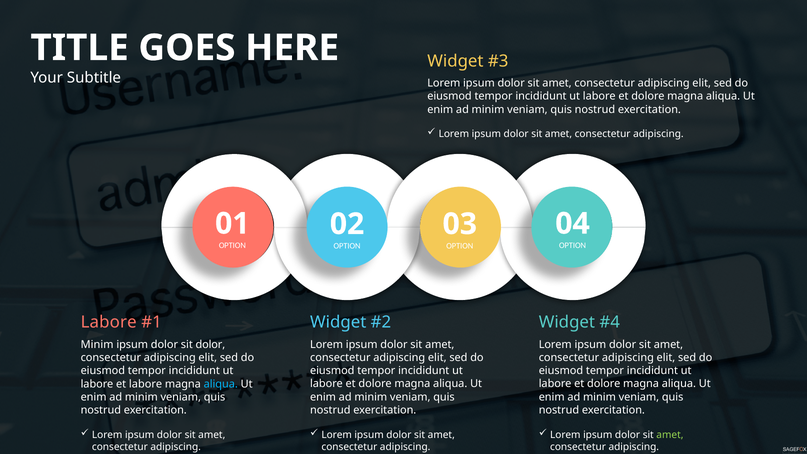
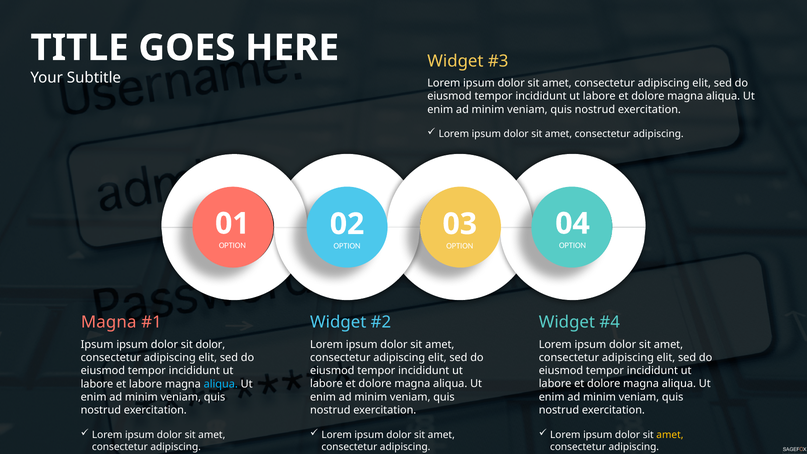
Labore at (109, 322): Labore -> Magna
Minim at (97, 345): Minim -> Ipsum
amet at (670, 435) colour: light green -> yellow
